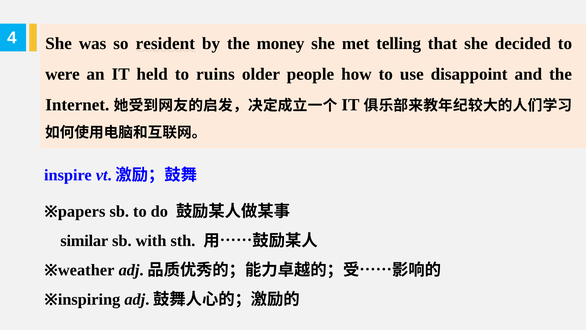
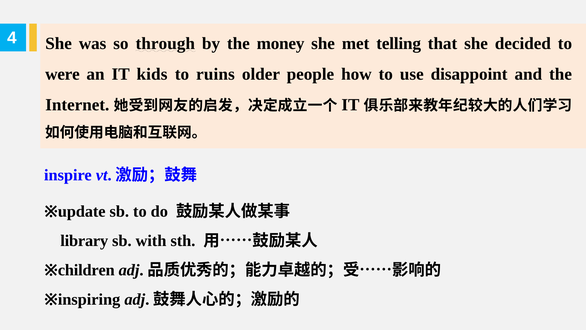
resident: resident -> through
held: held -> kids
papers: papers -> update
similar: similar -> library
weather: weather -> children
